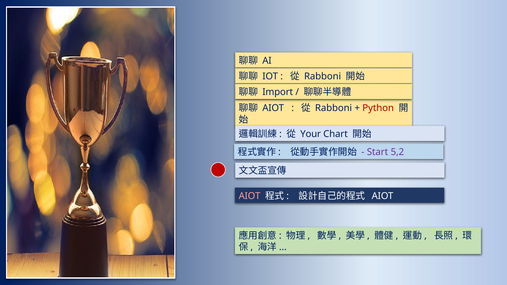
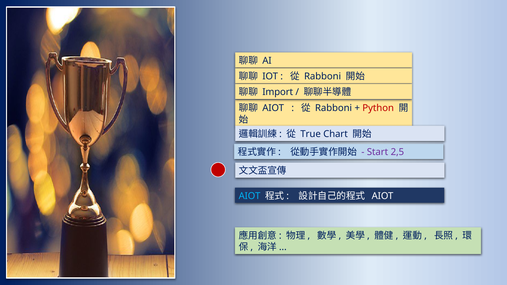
Your: Your -> True
5,2: 5,2 -> 2,5
AIOT at (250, 196) colour: pink -> light blue
